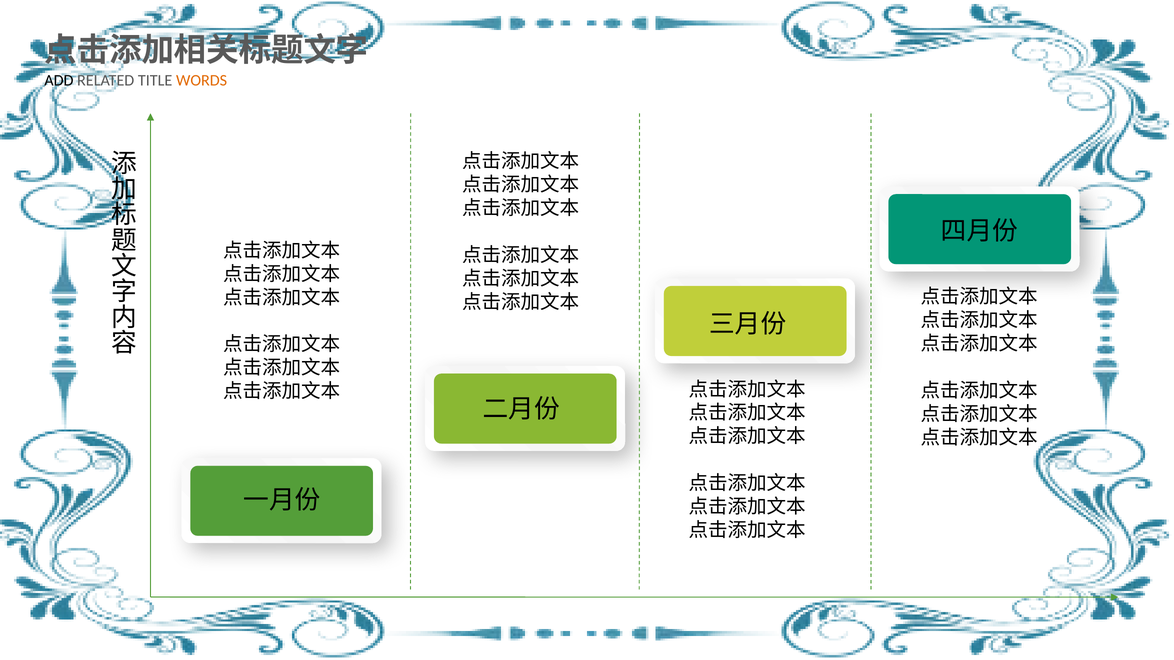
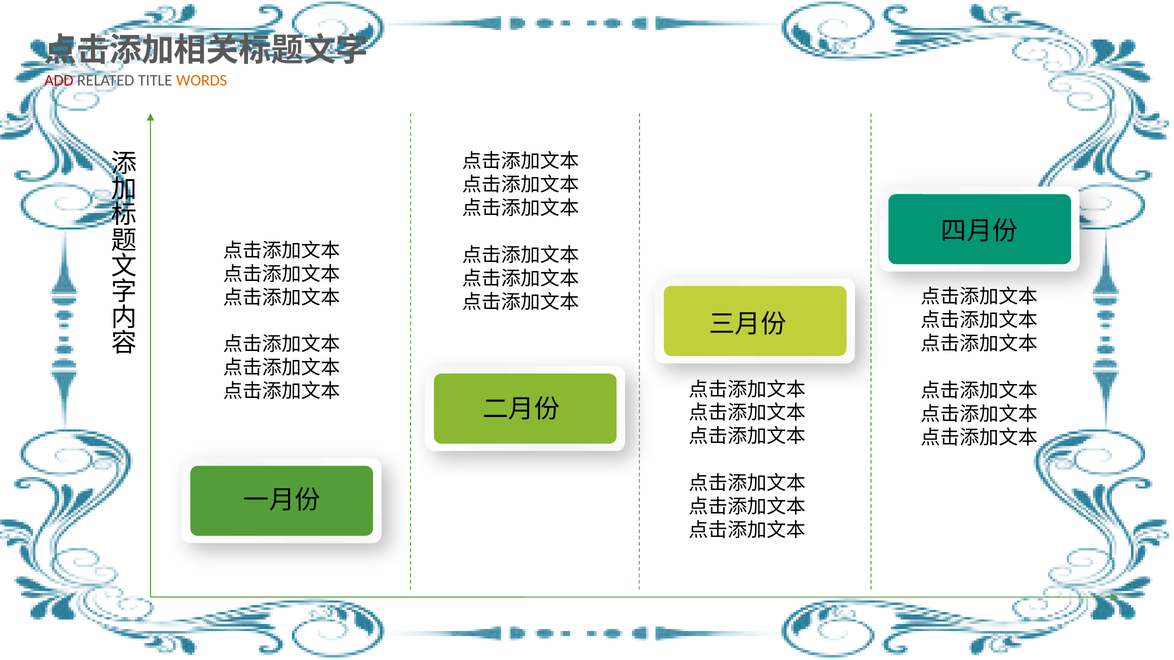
ADD colour: black -> red
